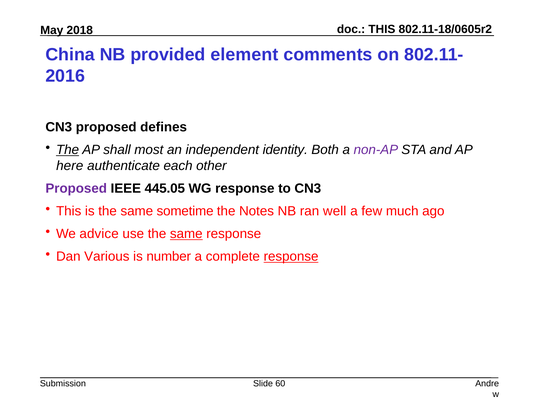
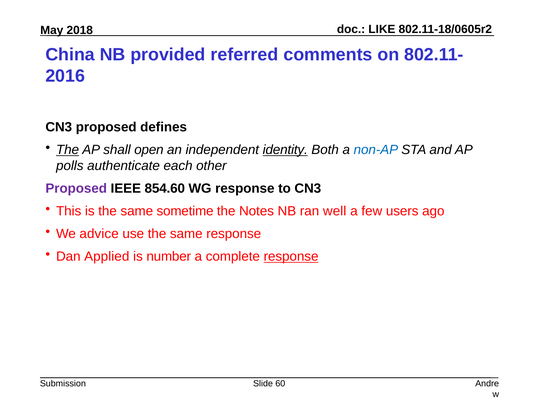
THIS at (382, 29): THIS -> LIKE
element: element -> referred
most: most -> open
identity underline: none -> present
non-AP colour: purple -> blue
here: here -> polls
445.05: 445.05 -> 854.60
much: much -> users
same at (186, 234) underline: present -> none
Various: Various -> Applied
